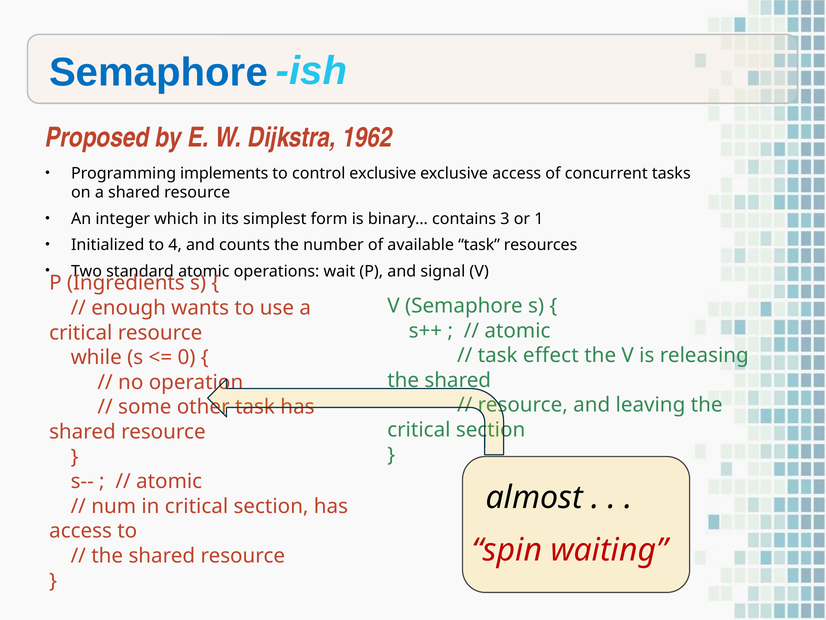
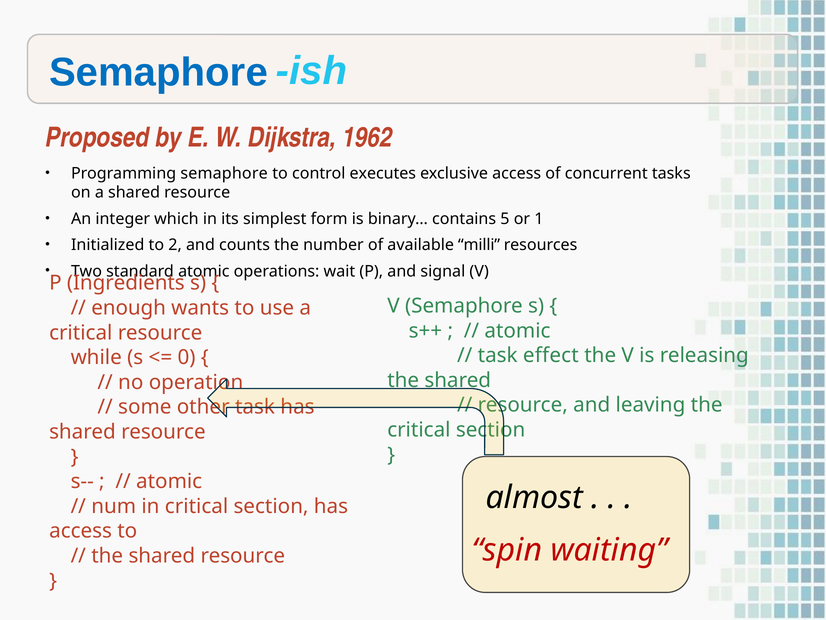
Programming implements: implements -> semaphore
control exclusive: exclusive -> executes
3: 3 -> 5
4: 4 -> 2
available task: task -> milli
